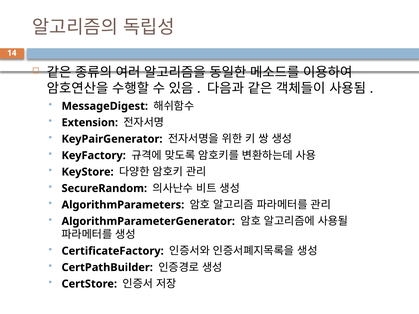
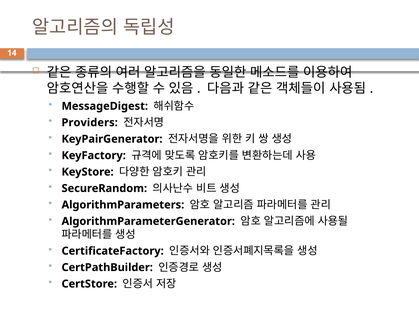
Extension: Extension -> Providers
